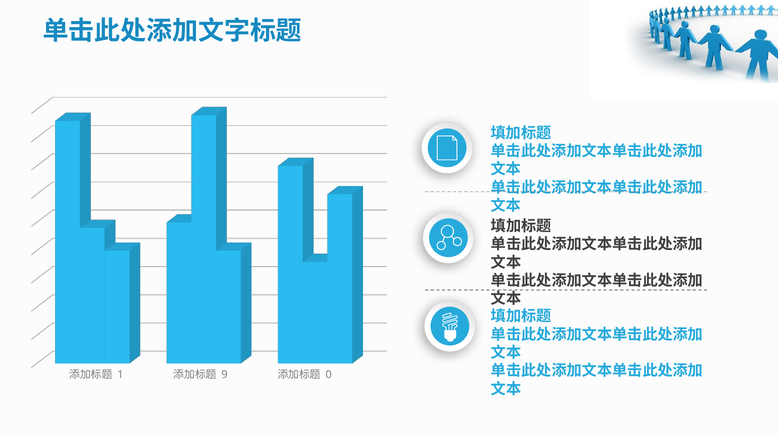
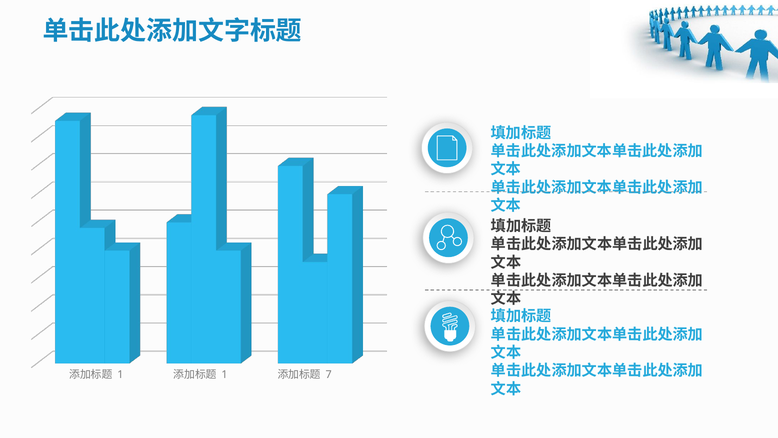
9 at (225, 374): 9 -> 1
0: 0 -> 7
